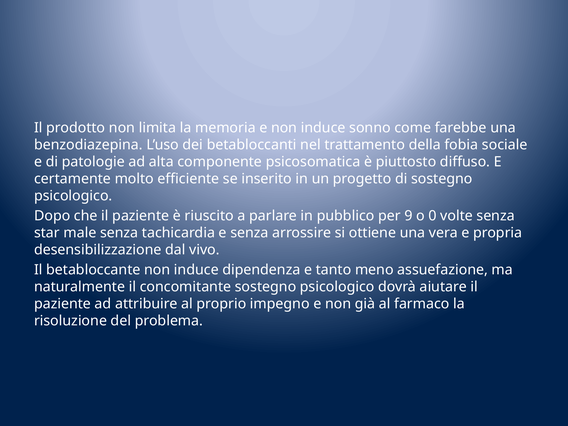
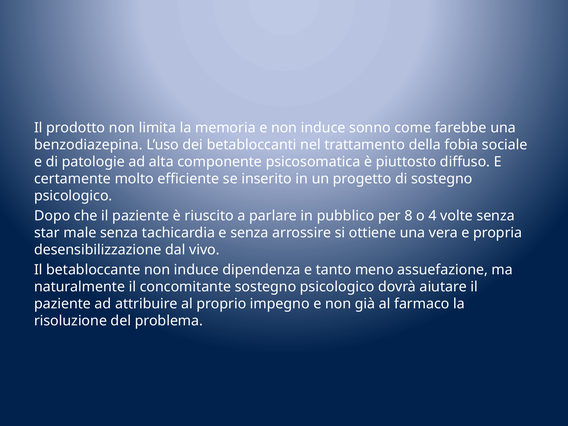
9: 9 -> 8
0: 0 -> 4
